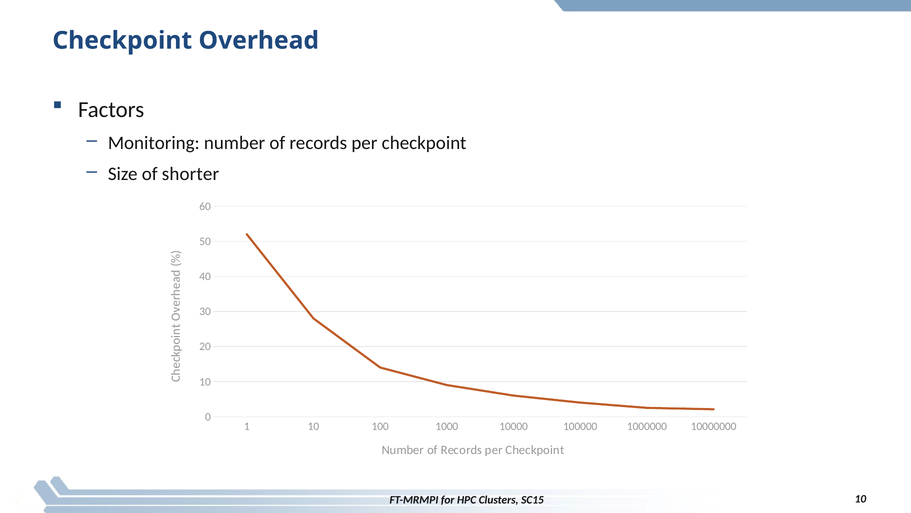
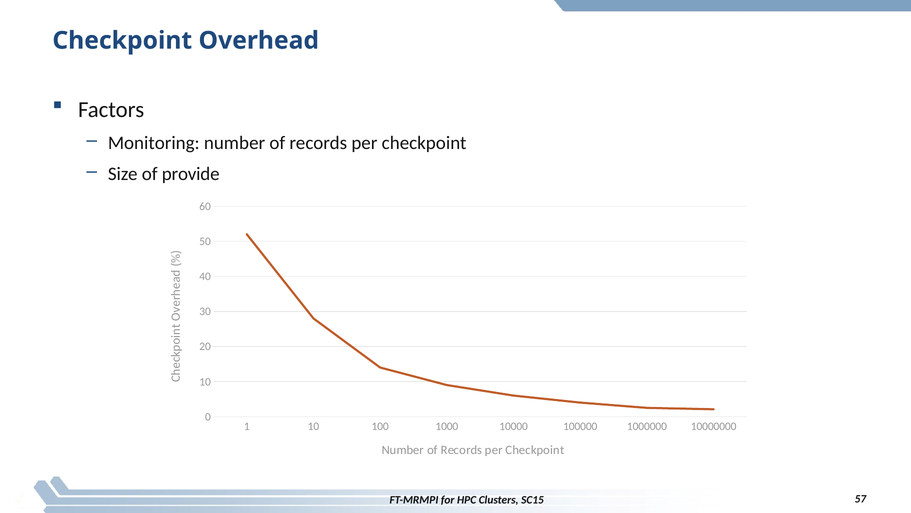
shorter: shorter -> provide
SC15 10: 10 -> 57
